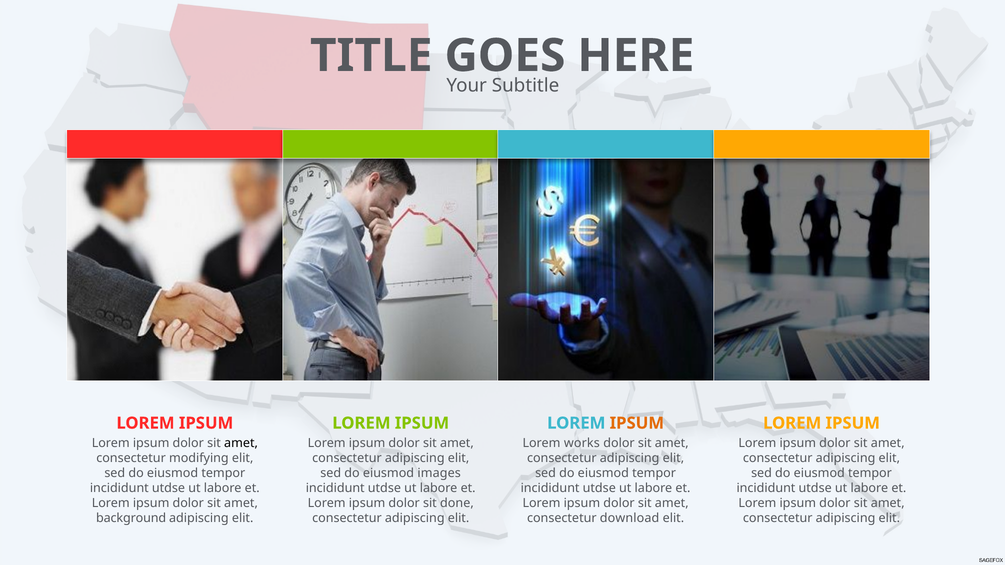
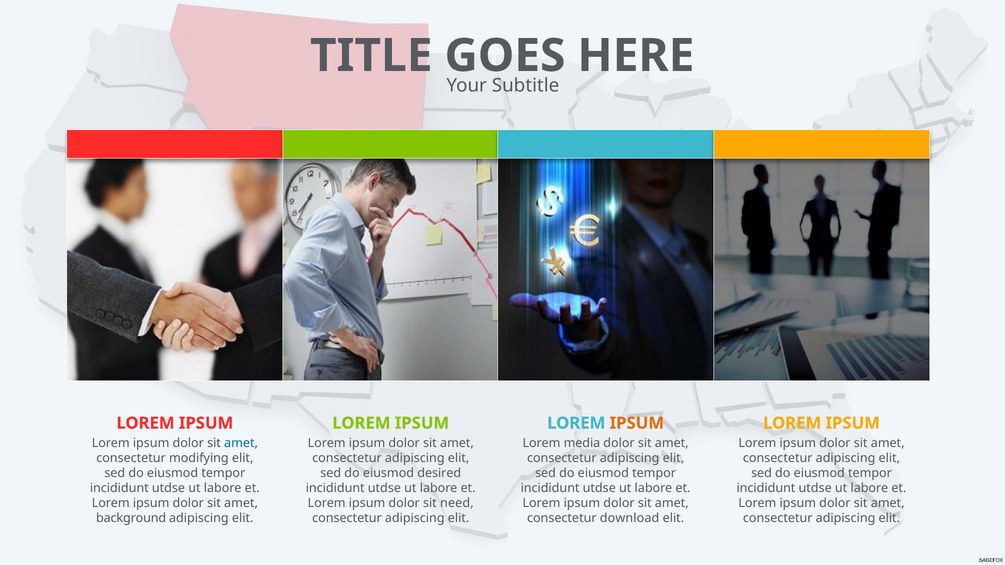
amet at (241, 443) colour: black -> blue
works: works -> media
images: images -> desired
done: done -> need
